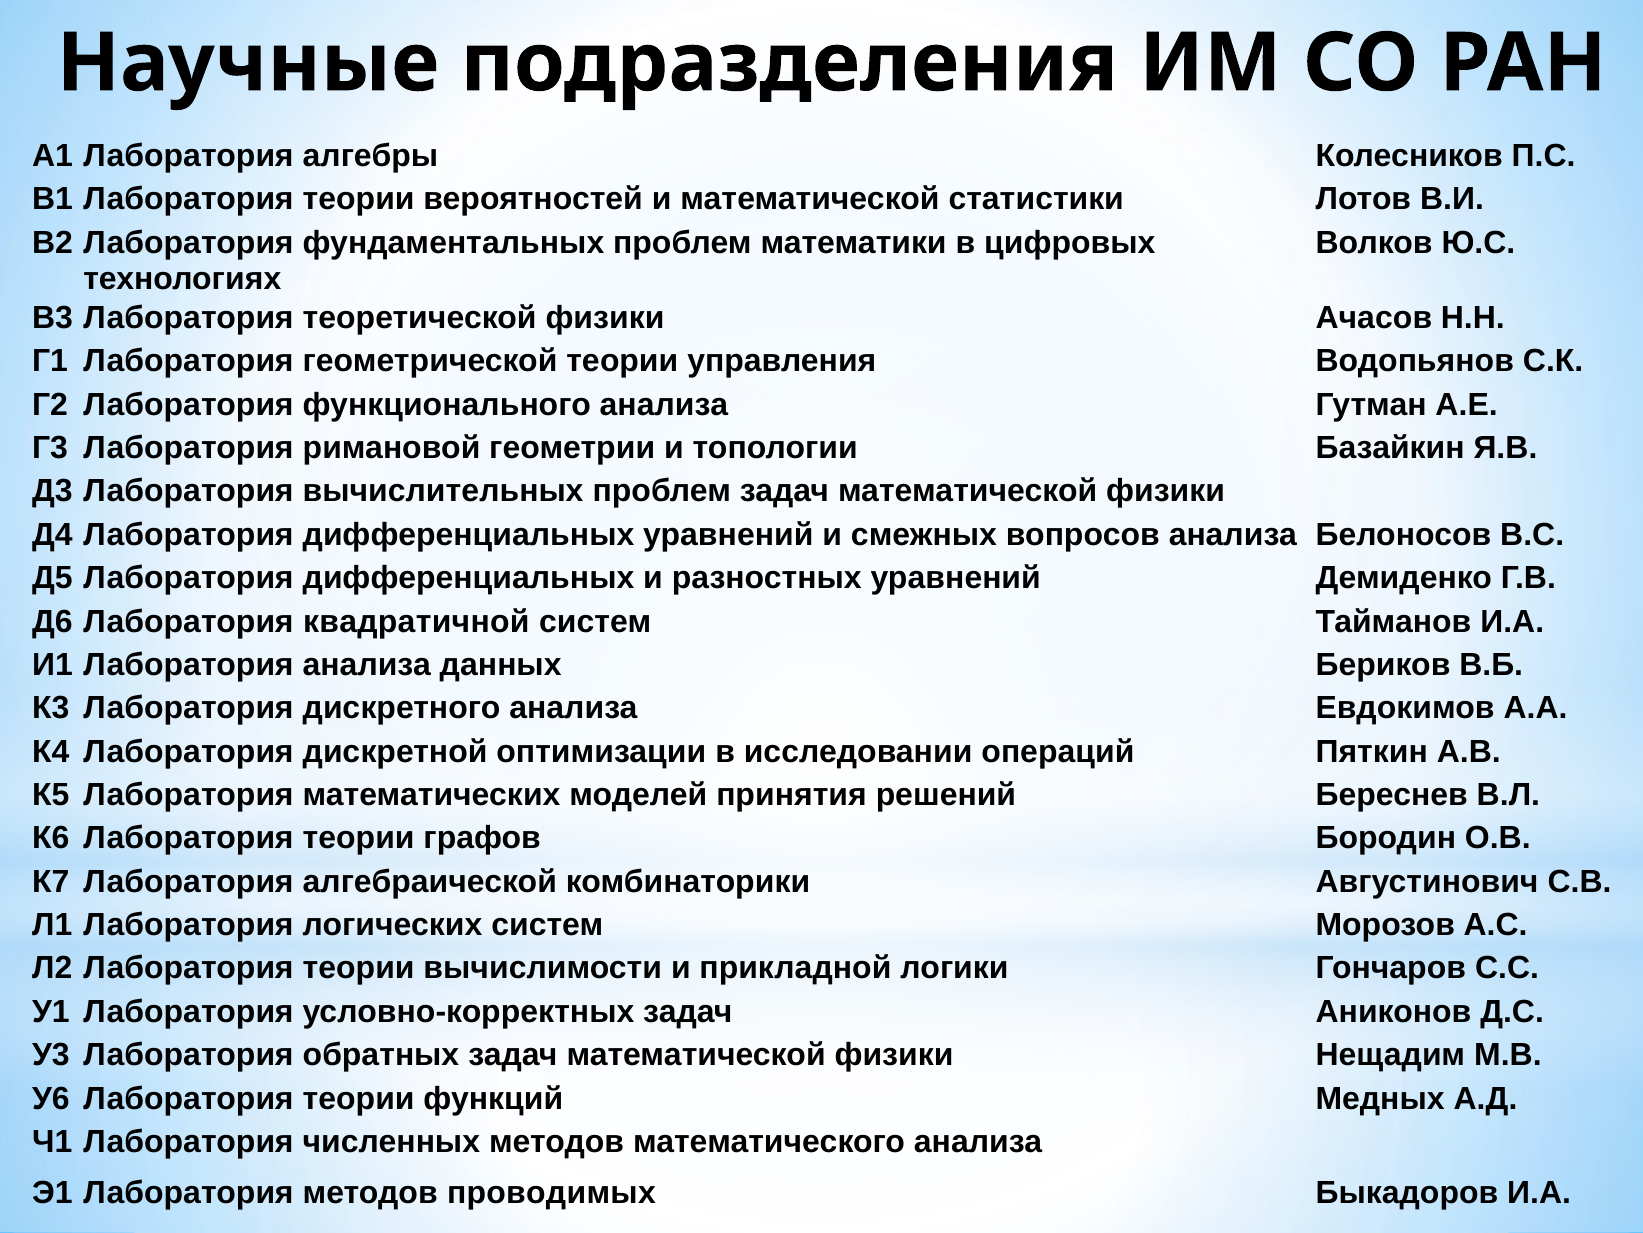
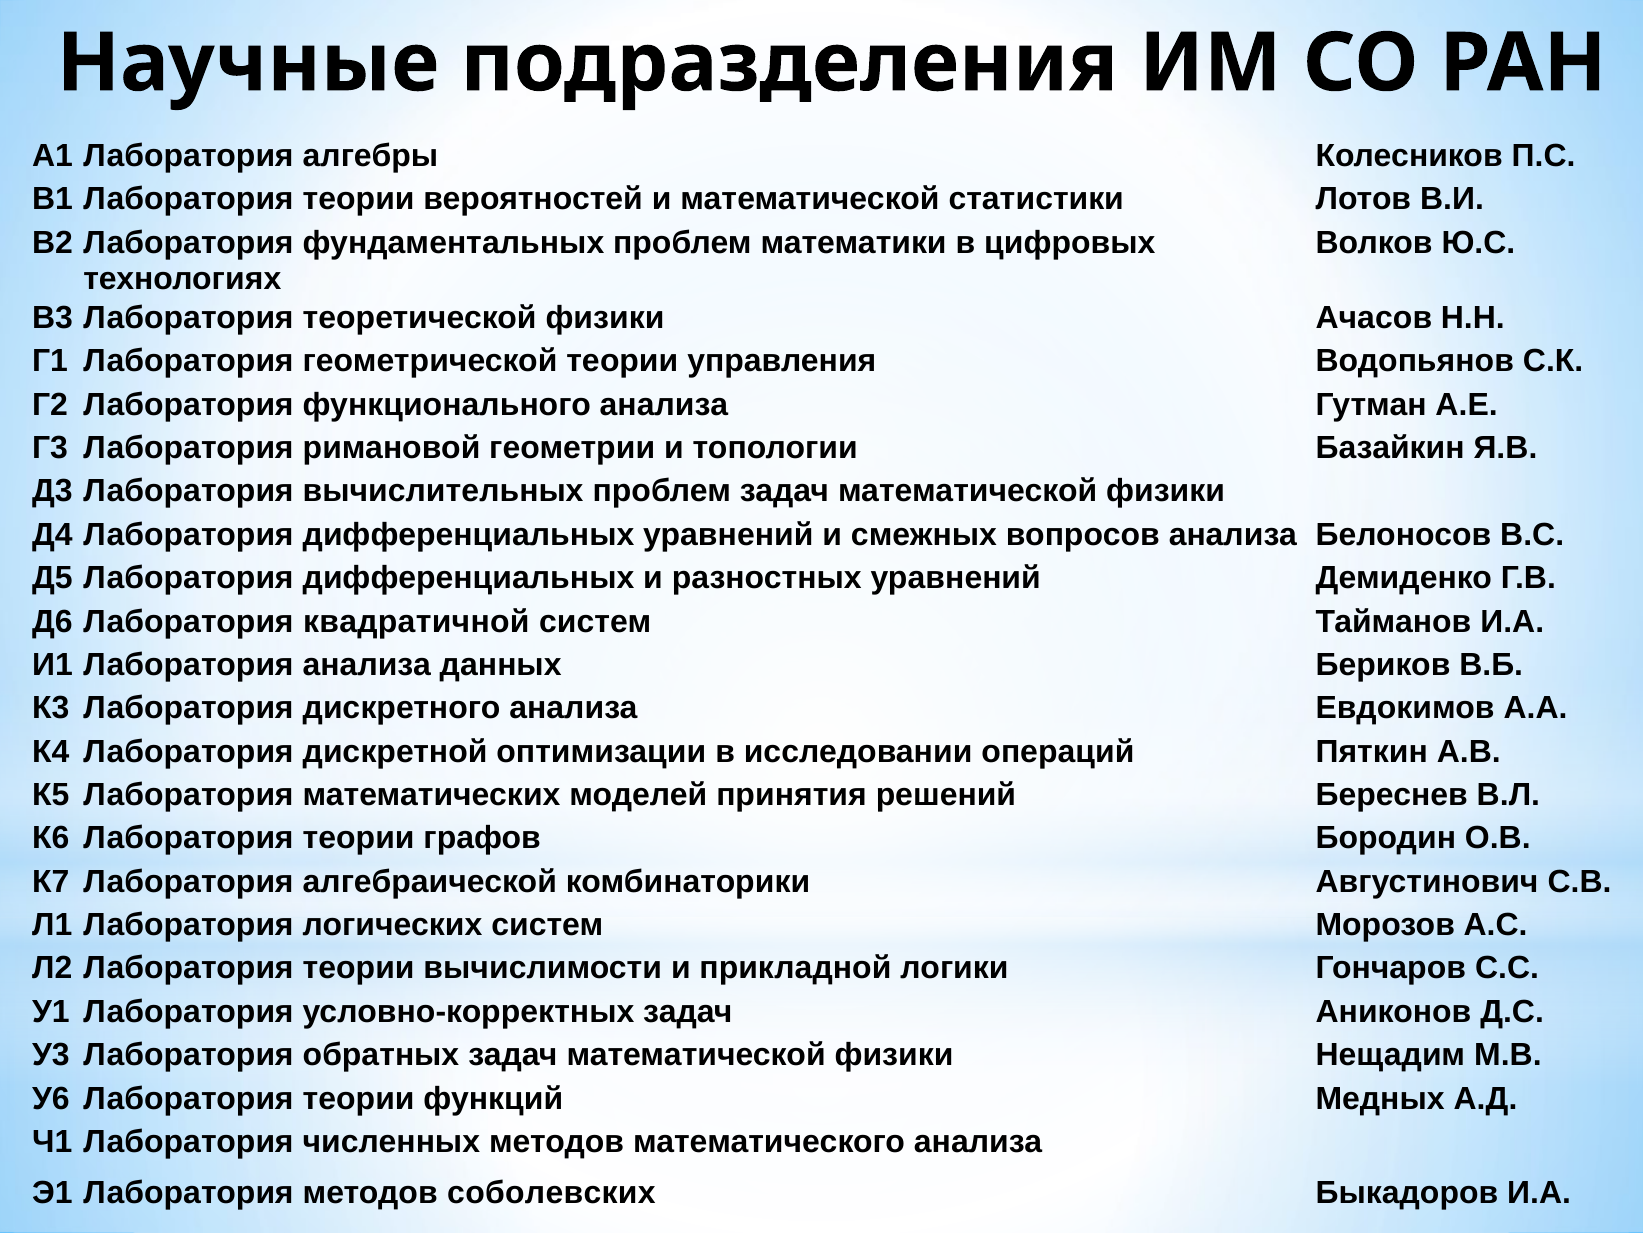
проводимых: проводимых -> соболевских
